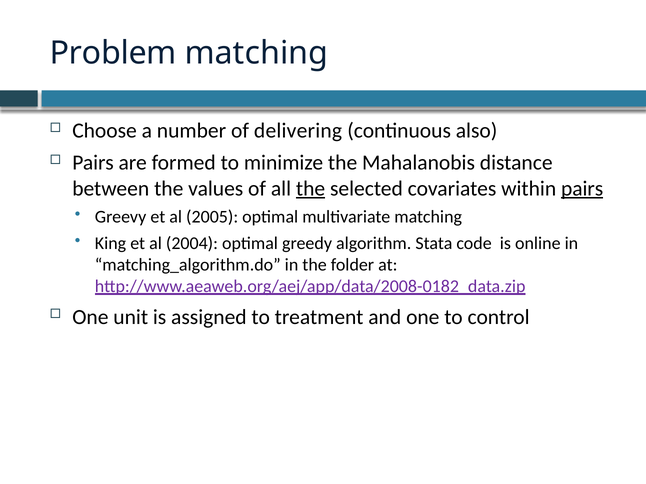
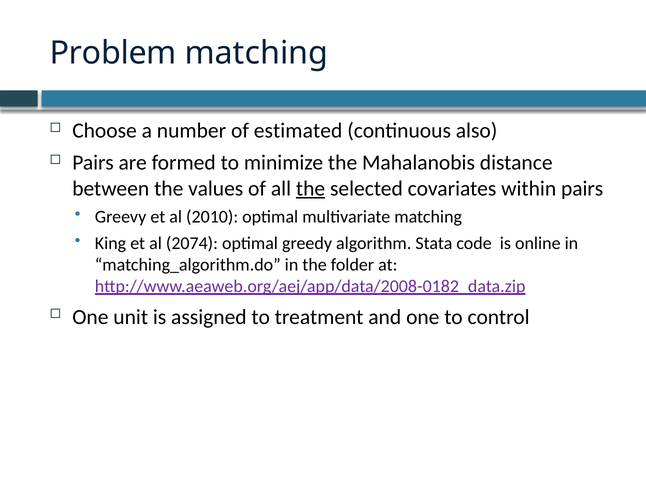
delivering: delivering -> estimated
pairs at (582, 189) underline: present -> none
2005: 2005 -> 2010
2004: 2004 -> 2074
